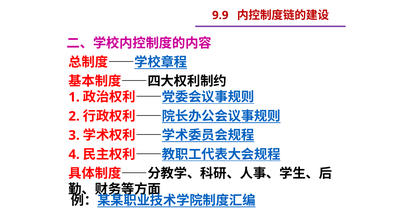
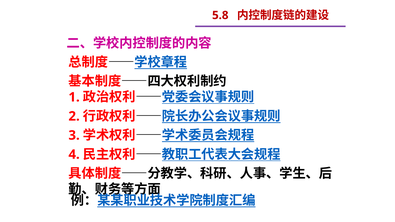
9.9: 9.9 -> 5.8
